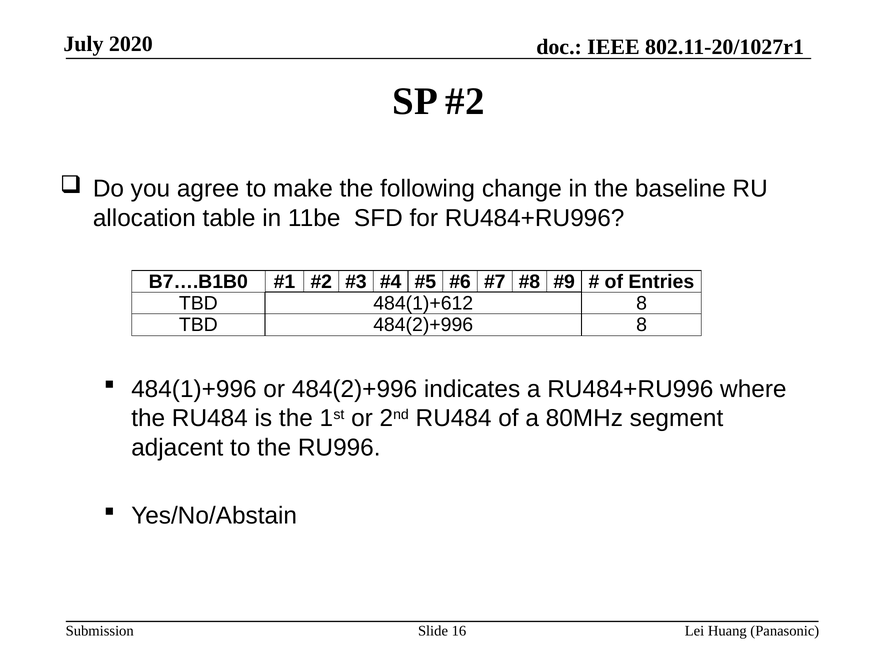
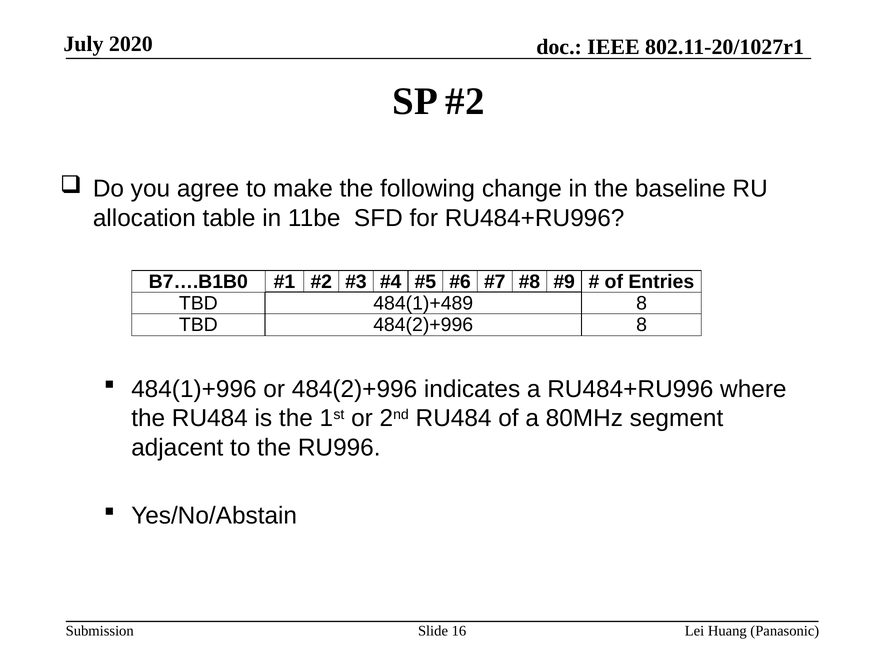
484(1)+612: 484(1)+612 -> 484(1)+489
